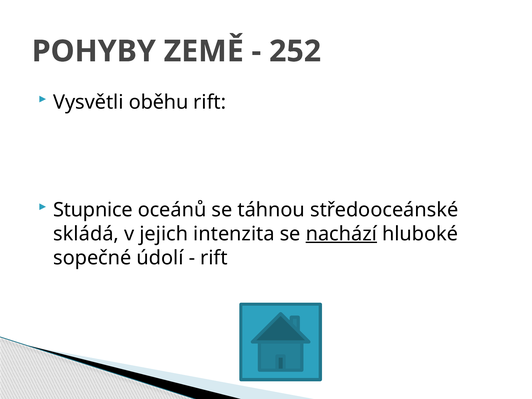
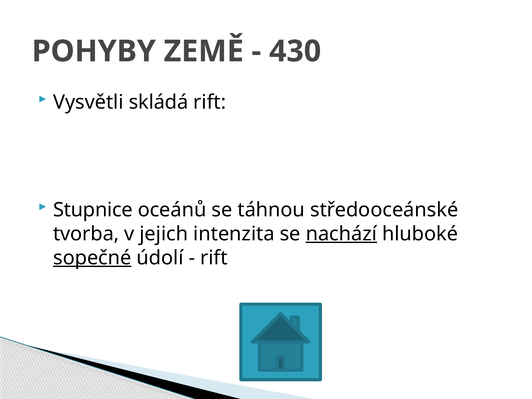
252: 252 -> 430
oběhu: oběhu -> skládá
skládá: skládá -> tvorba
sopečné underline: none -> present
